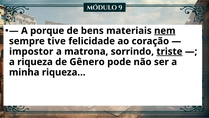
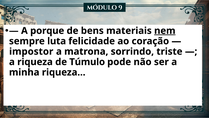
tive: tive -> luta
triste underline: present -> none
Gênero: Gênero -> Túmulo
